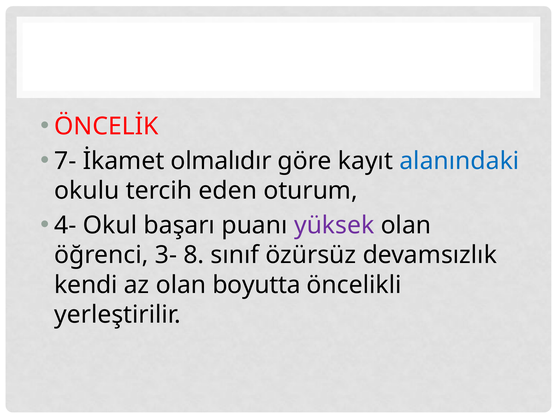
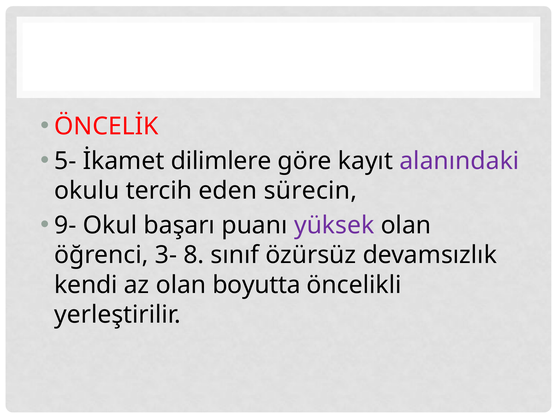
7-: 7- -> 5-
olmalıdır: olmalıdır -> dilimlere
alanındaki colour: blue -> purple
oturum: oturum -> sürecin
4-: 4- -> 9-
